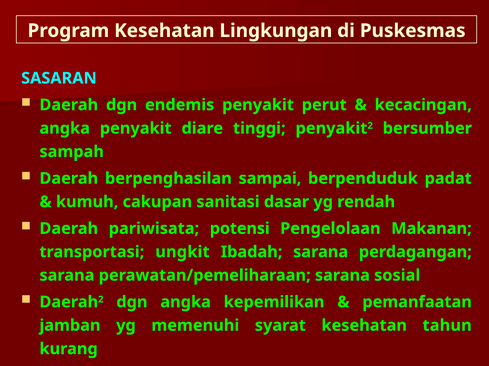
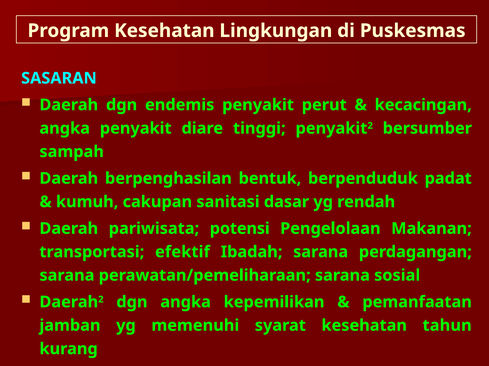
sampai: sampai -> bentuk
ungkit: ungkit -> efektif
